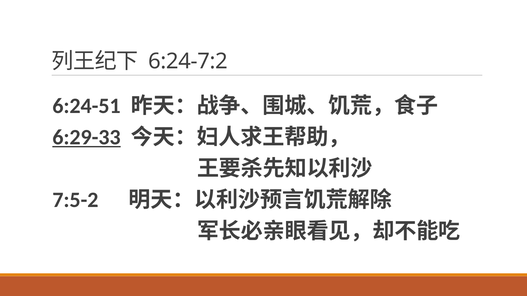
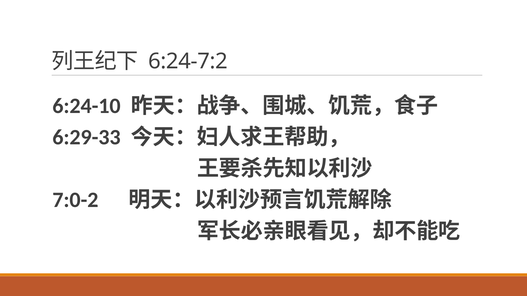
6:24-51: 6:24-51 -> 6:24-10
6:29-33 underline: present -> none
7:5-2: 7:5-2 -> 7:0-2
